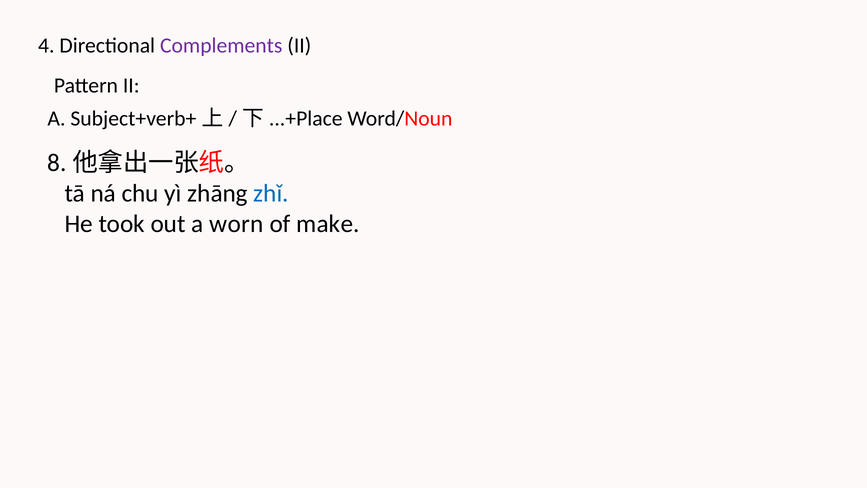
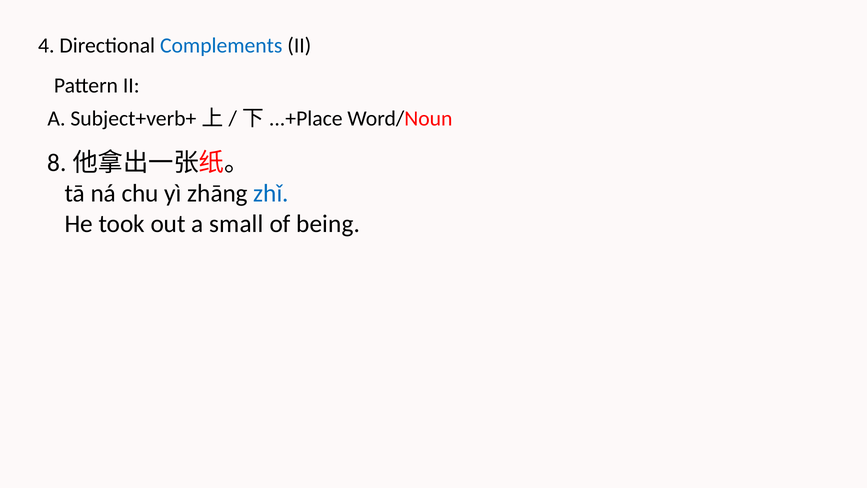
Complements colour: purple -> blue
worn: worn -> small
make: make -> being
